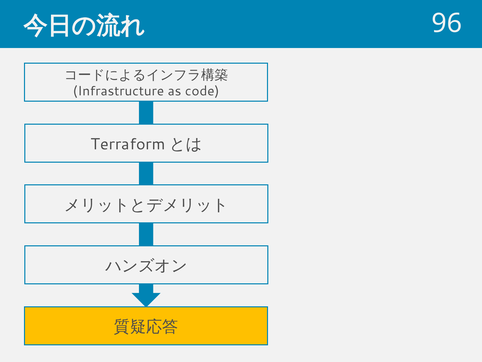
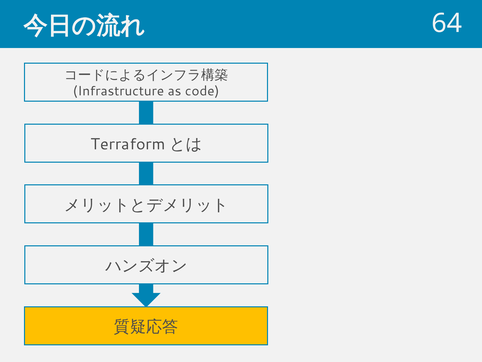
96: 96 -> 64
